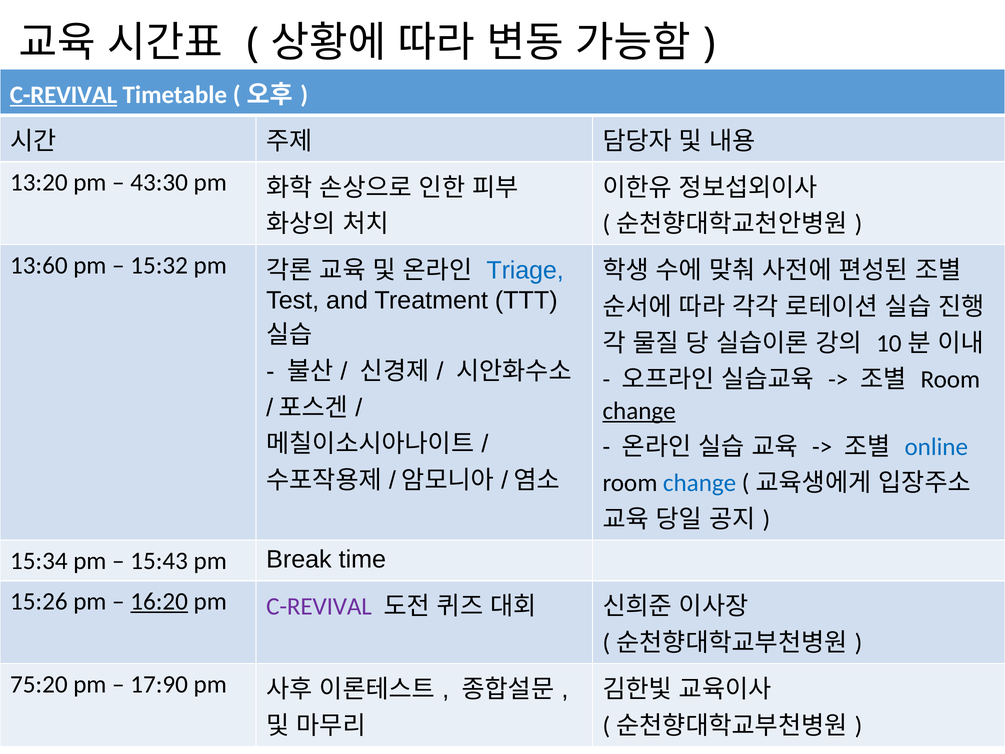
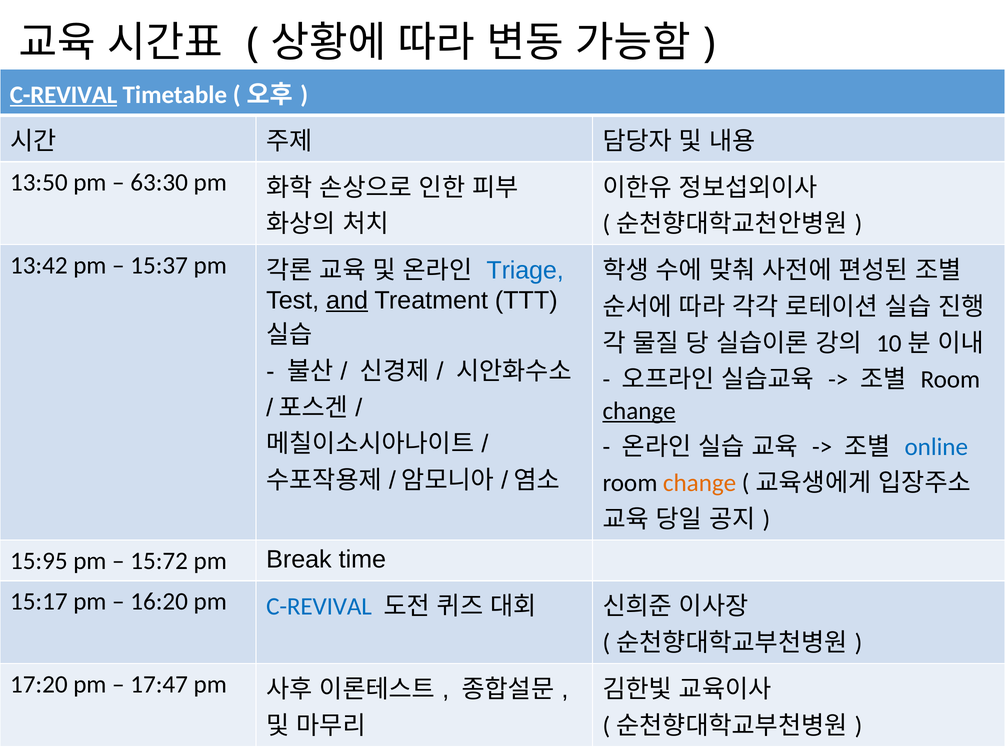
13:20: 13:20 -> 13:50
43:30: 43:30 -> 63:30
13:60: 13:60 -> 13:42
15:32: 15:32 -> 15:37
and underline: none -> present
change at (700, 483) colour: blue -> orange
15:34: 15:34 -> 15:95
15:43: 15:43 -> 15:72
15:26: 15:26 -> 15:17
16:20 underline: present -> none
C-REVIVAL at (319, 606) colour: purple -> blue
75:20: 75:20 -> 17:20
17:90: 17:90 -> 17:47
